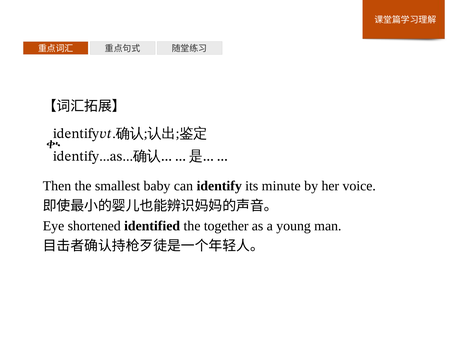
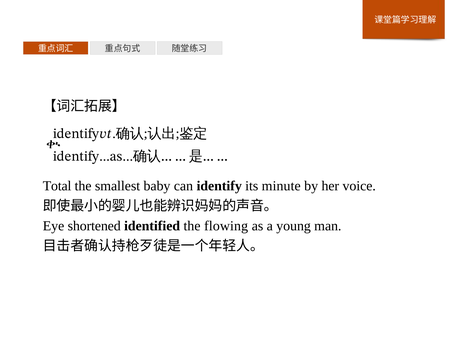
Then: Then -> Total
together: together -> flowing
